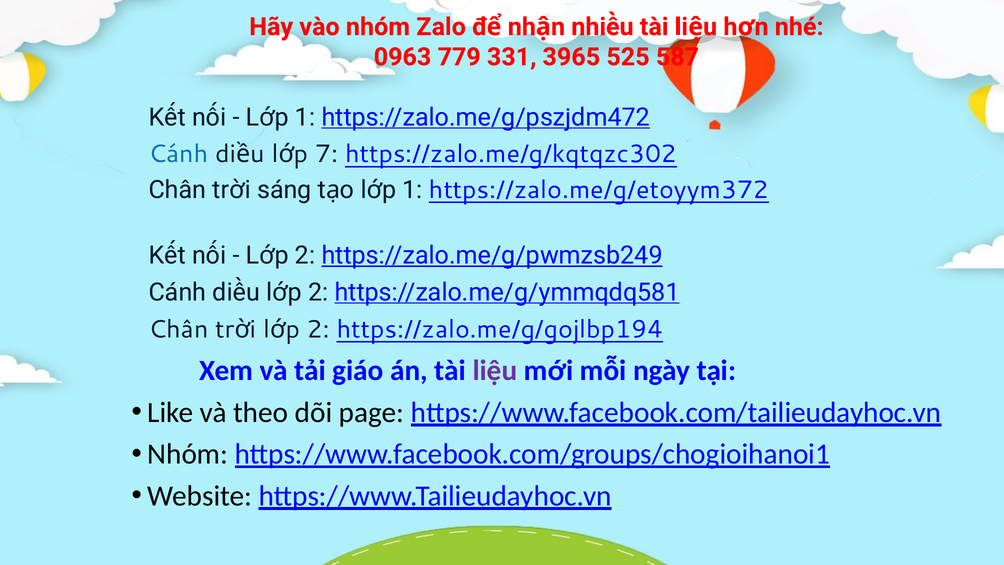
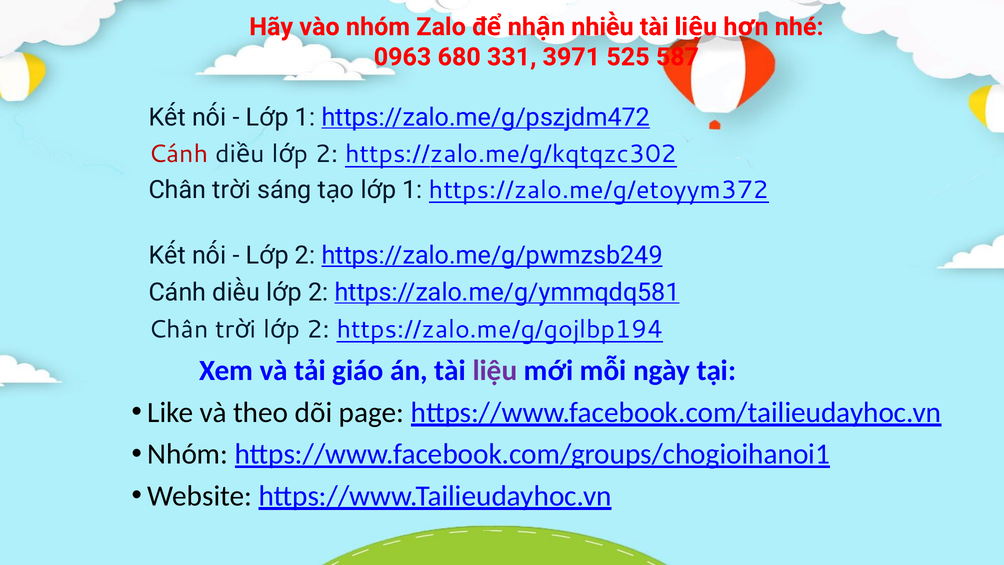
779: 779 -> 680
3965: 3965 -> 3971
Cánh at (178, 154) colour: blue -> red
7 at (327, 154): 7 -> 2
